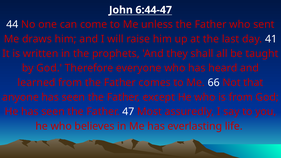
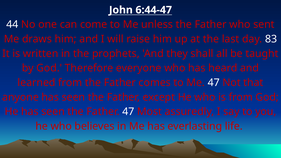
41: 41 -> 83
Me 66: 66 -> 47
